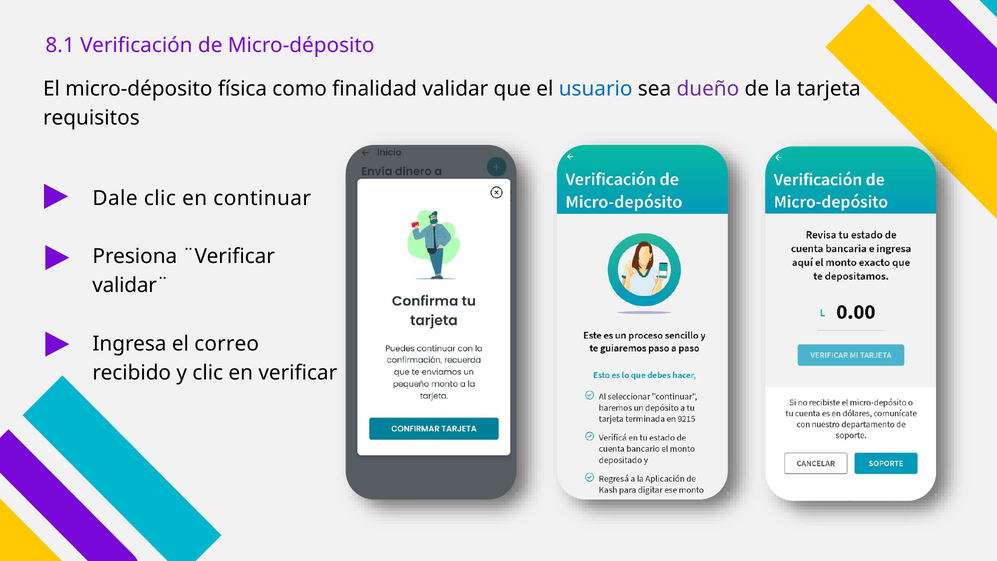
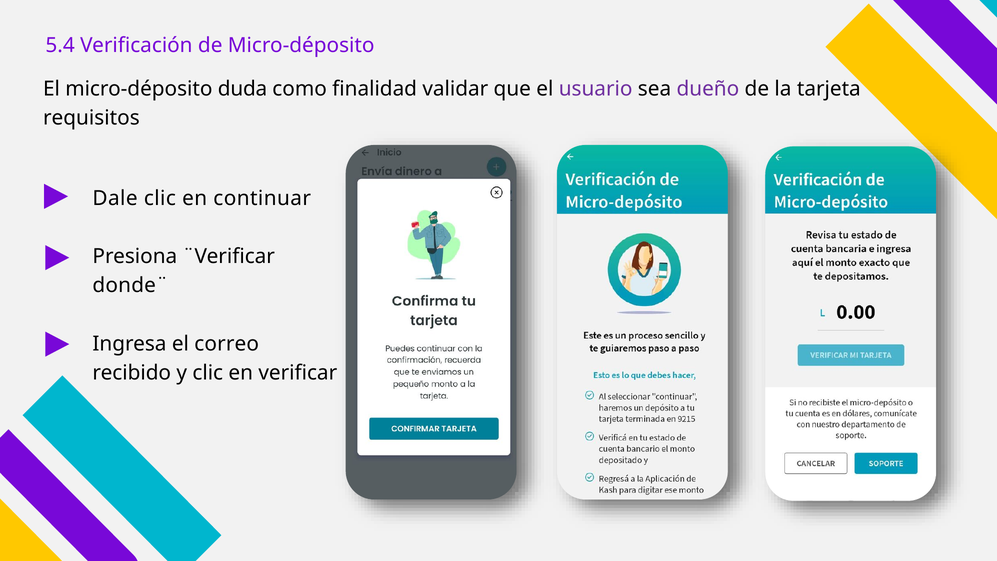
8.1: 8.1 -> 5.4
física: física -> duda
usuario colour: blue -> purple
validar¨: validar¨ -> donde¨
